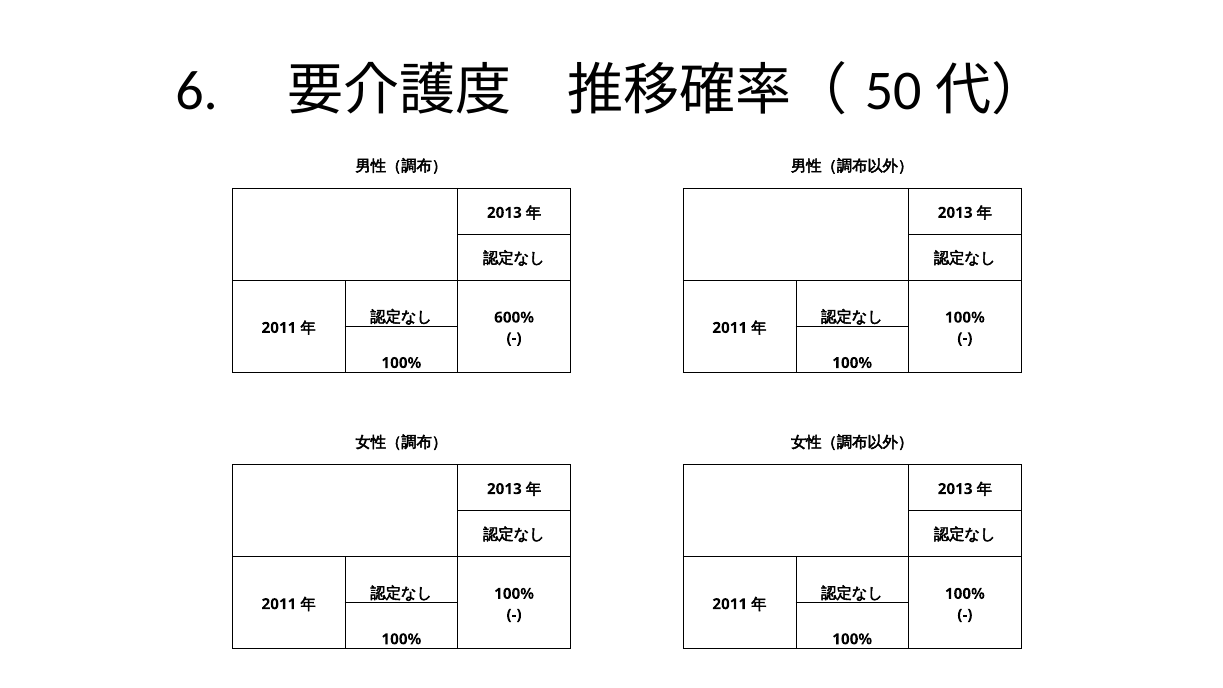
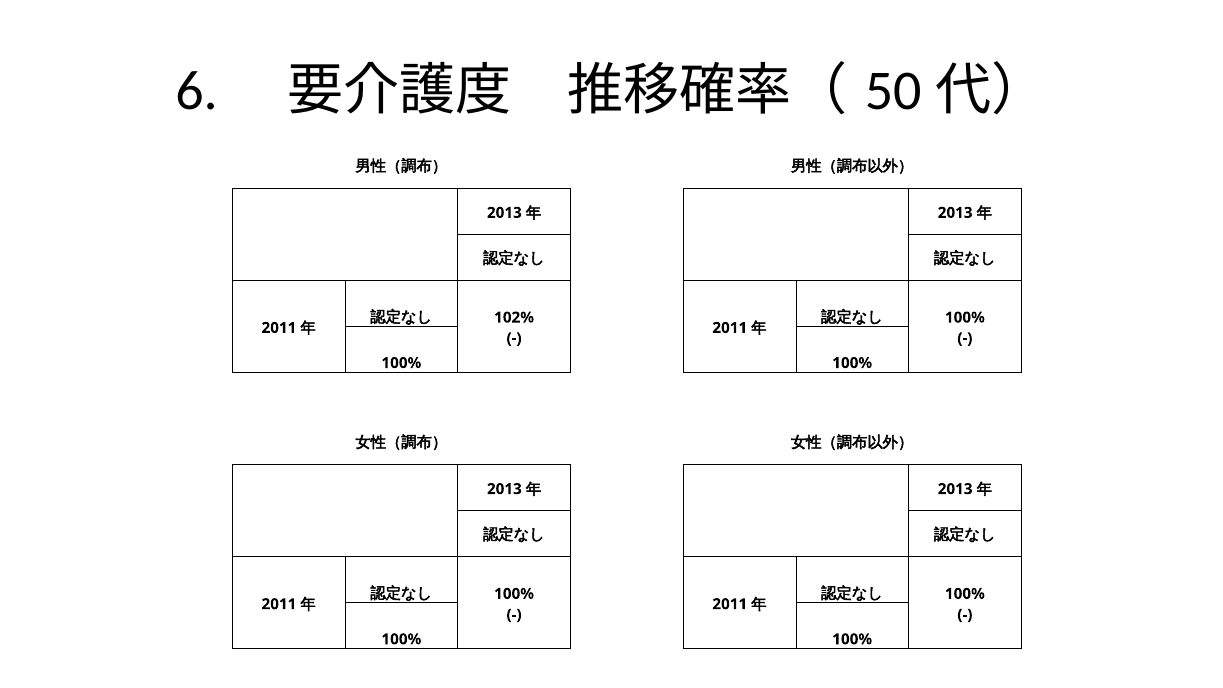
600%: 600% -> 102%
